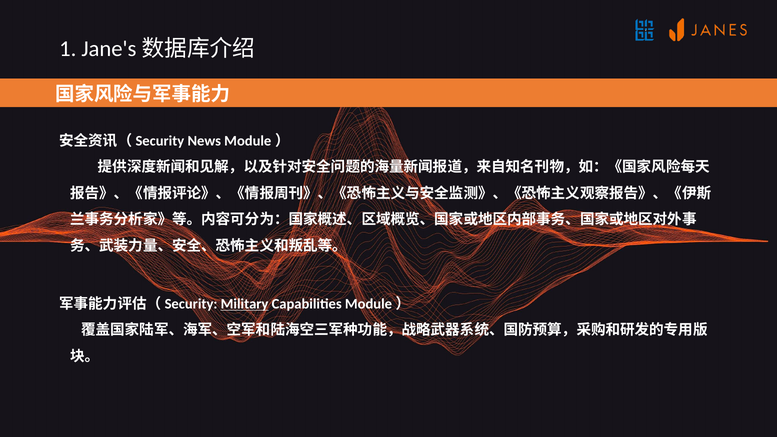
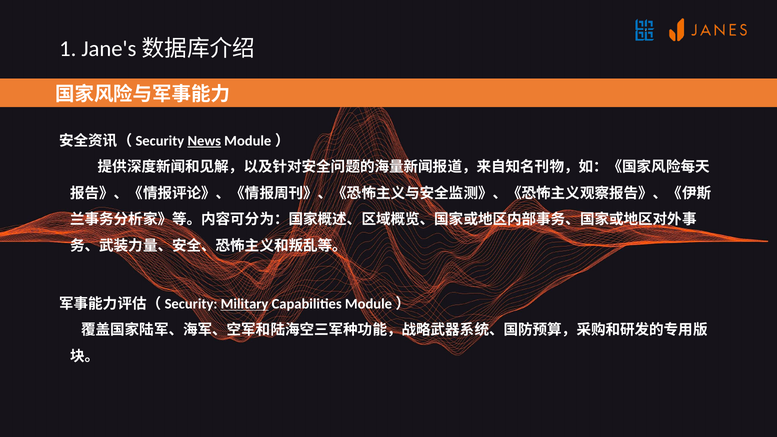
News underline: none -> present
